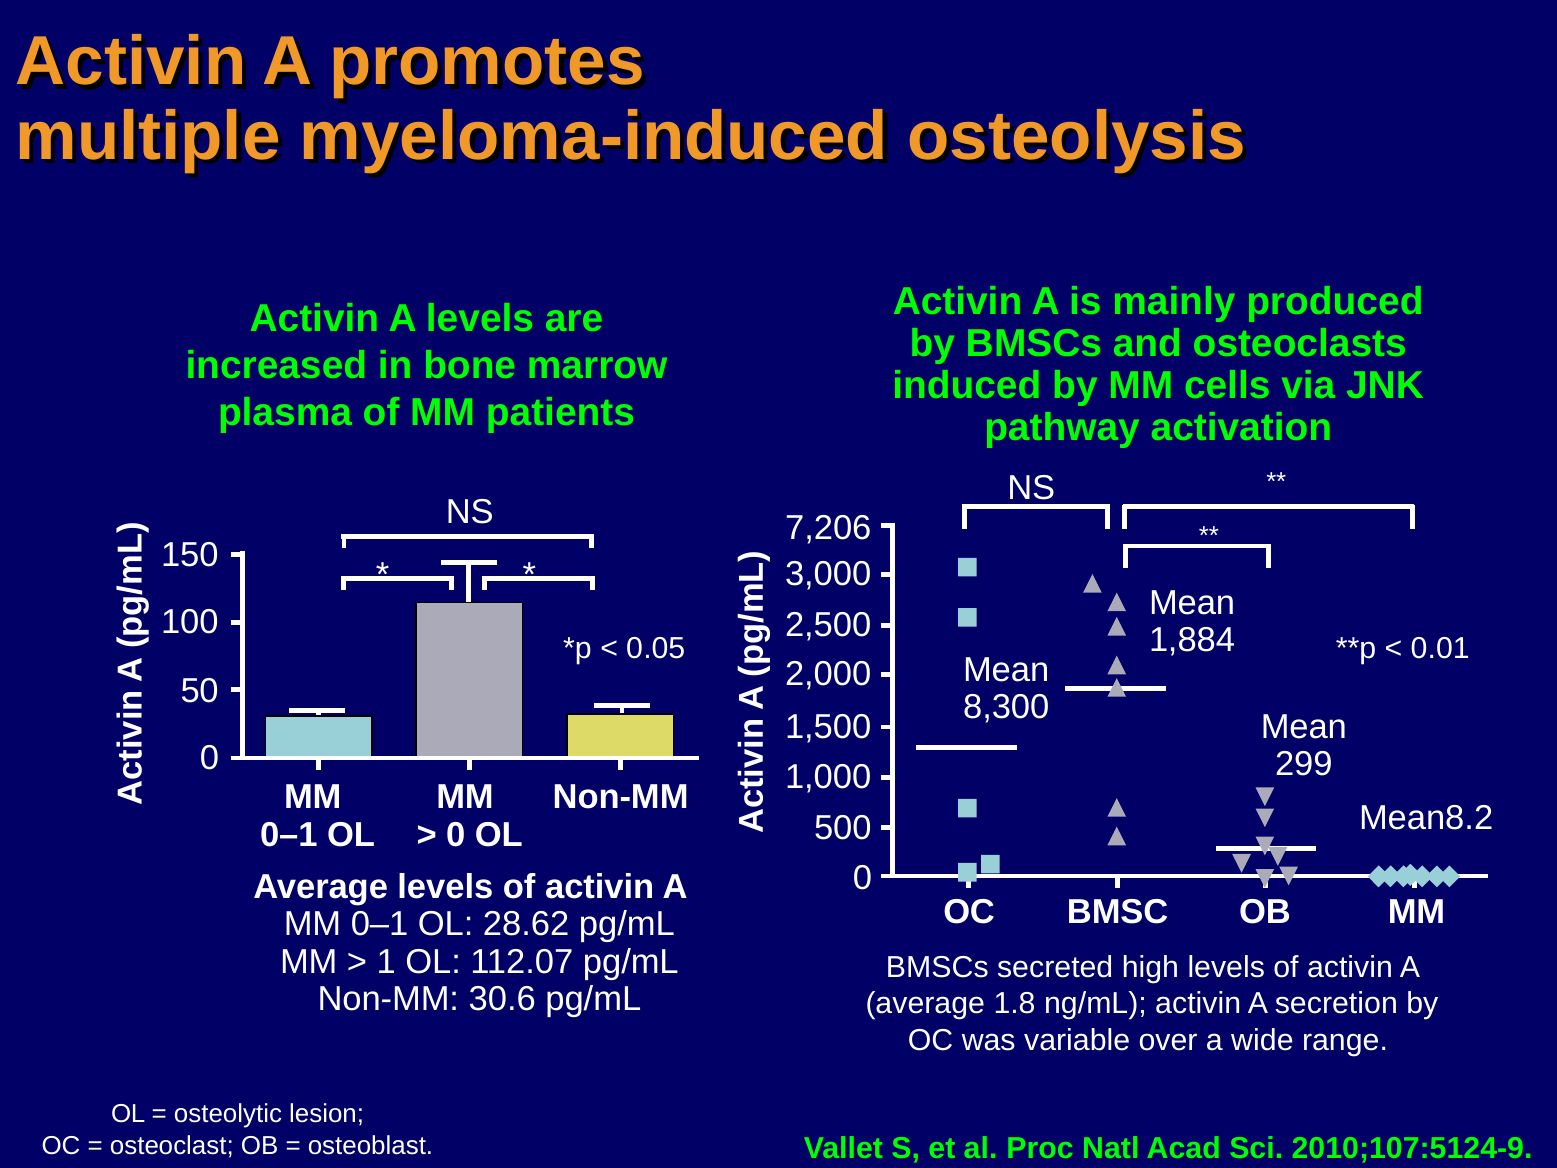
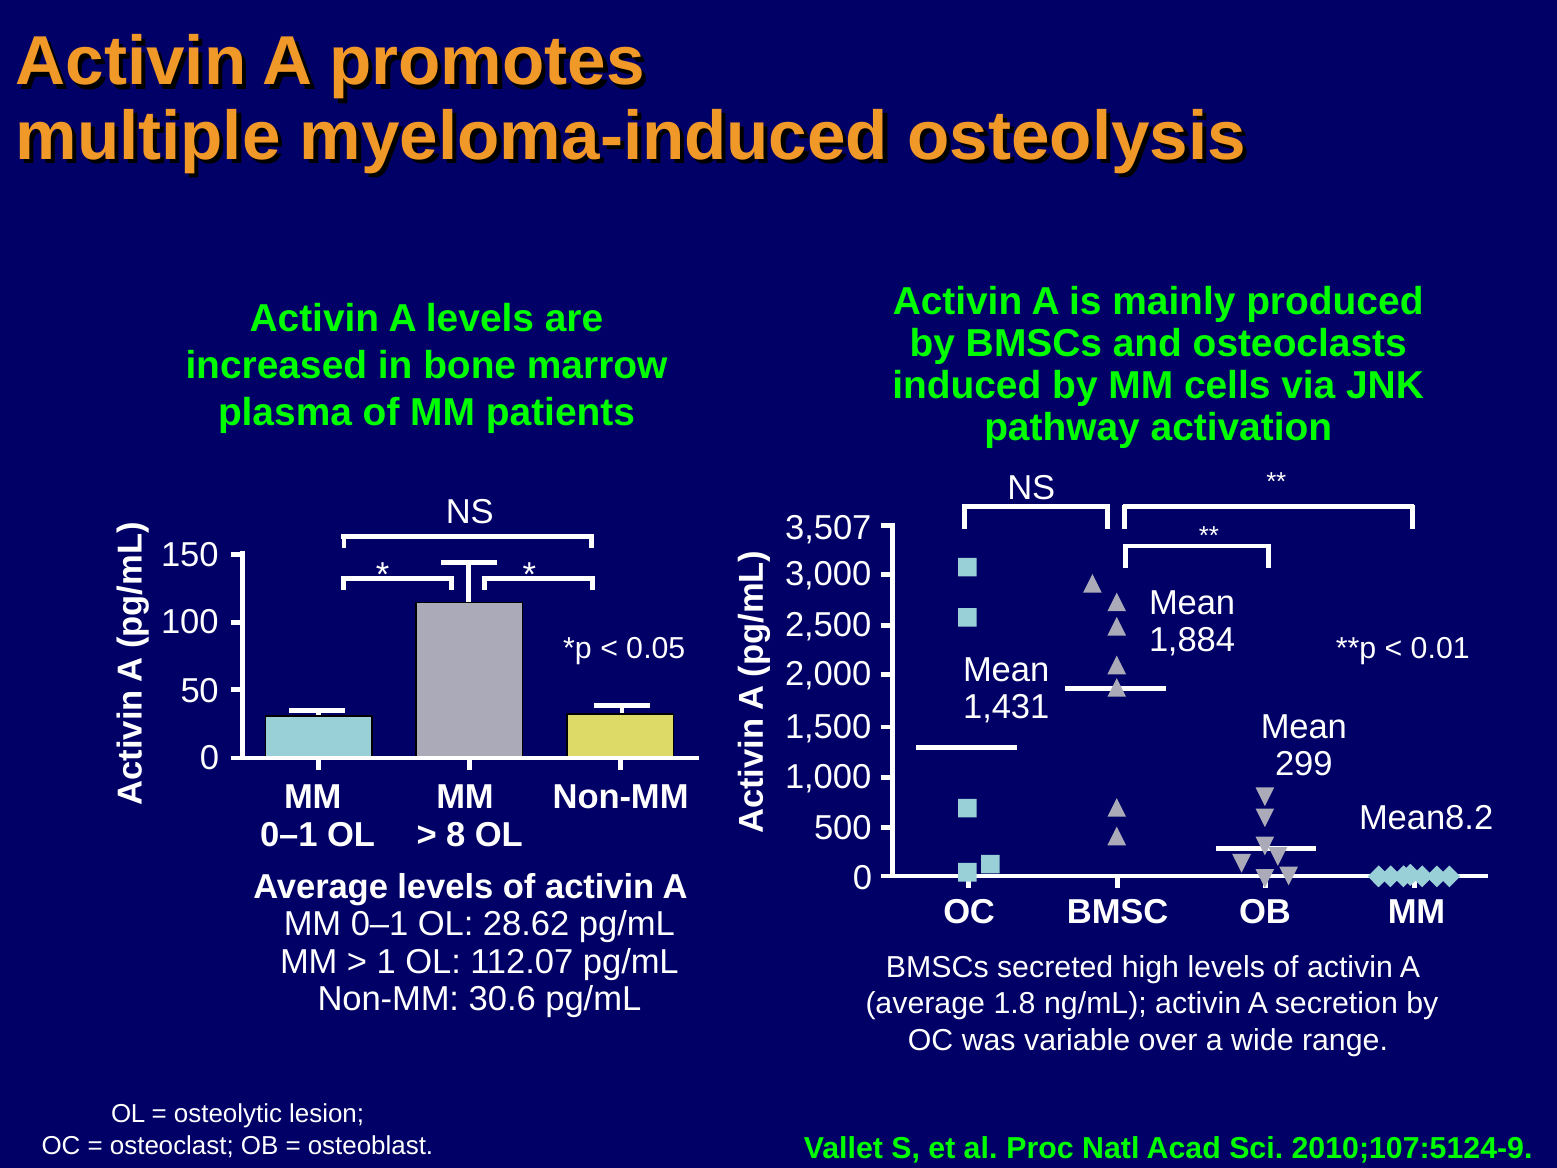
7,206: 7,206 -> 3,507
8,300: 8,300 -> 1,431
0 at (456, 835): 0 -> 8
